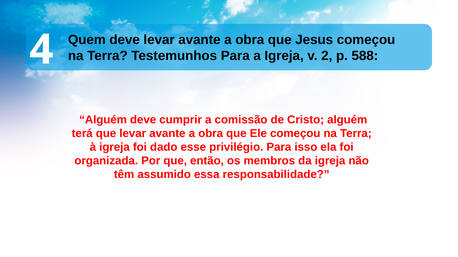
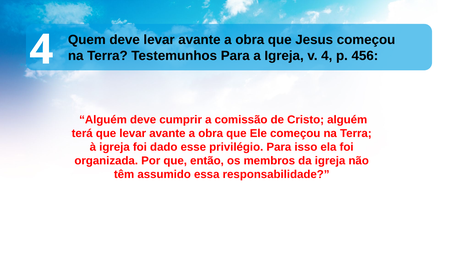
v 2: 2 -> 4
588: 588 -> 456
